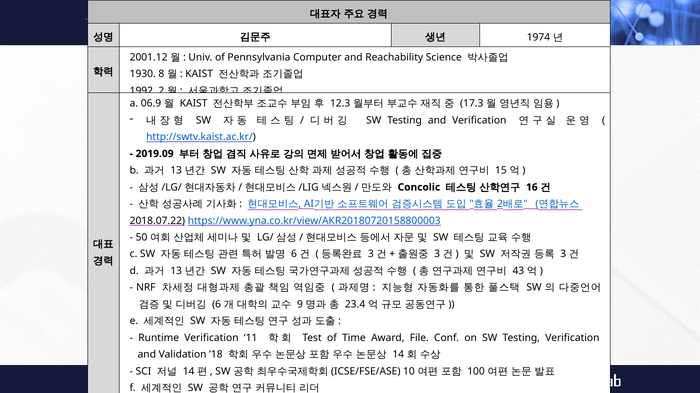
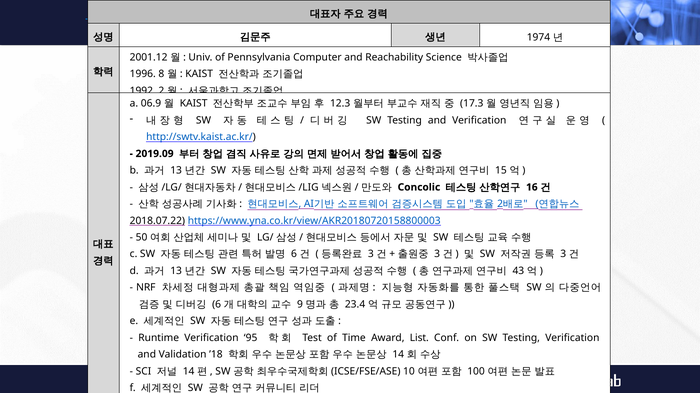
1930: 1930 -> 1996
11: 11 -> 95
File: File -> List
